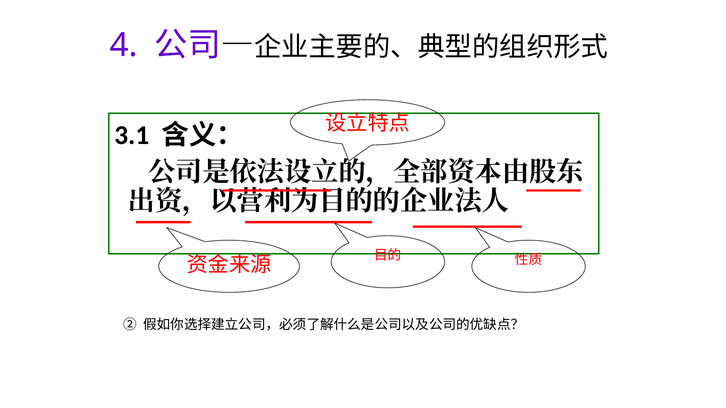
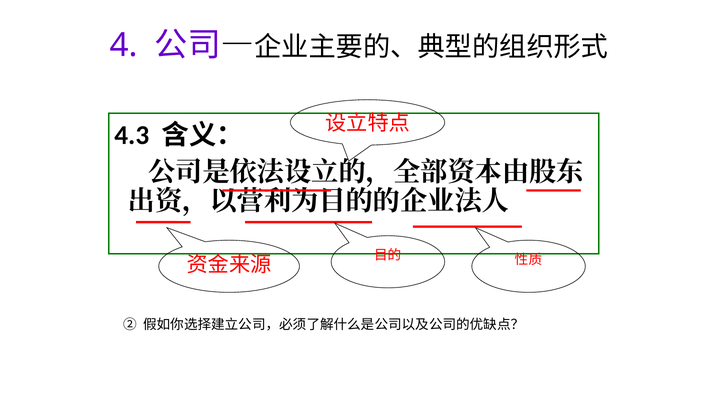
3.1: 3.1 -> 4.3
